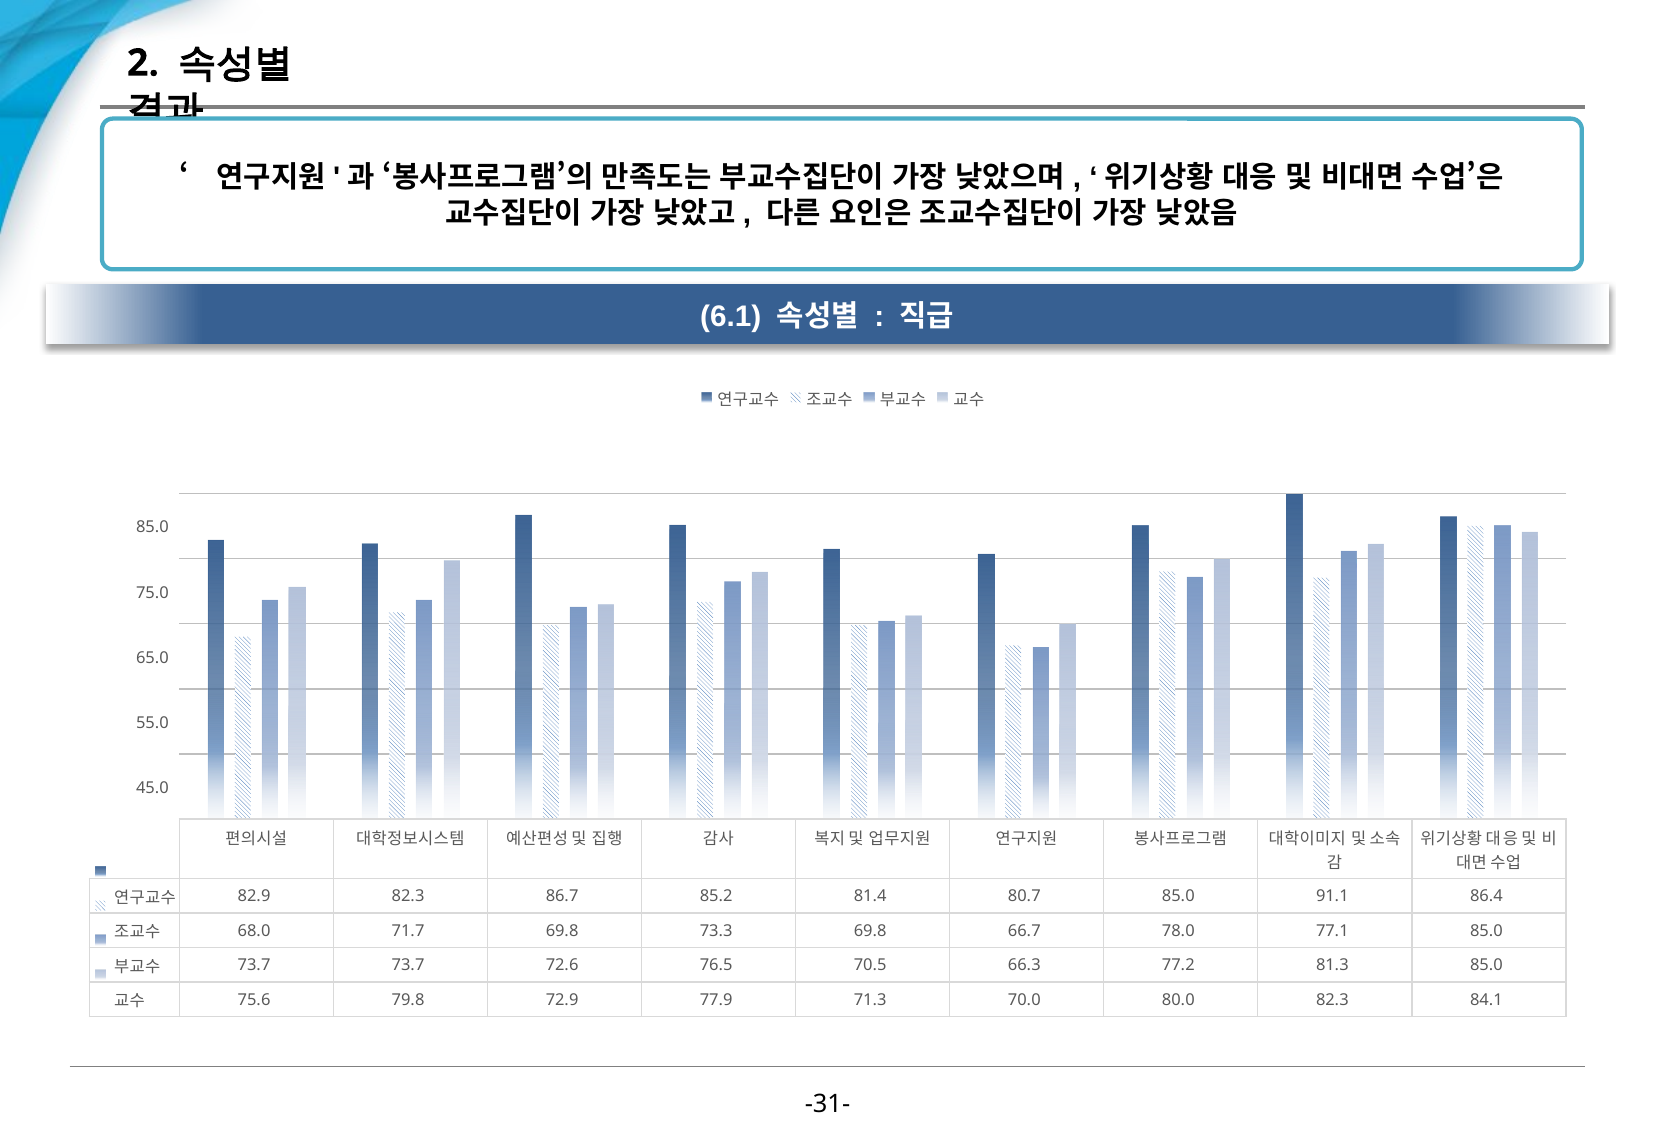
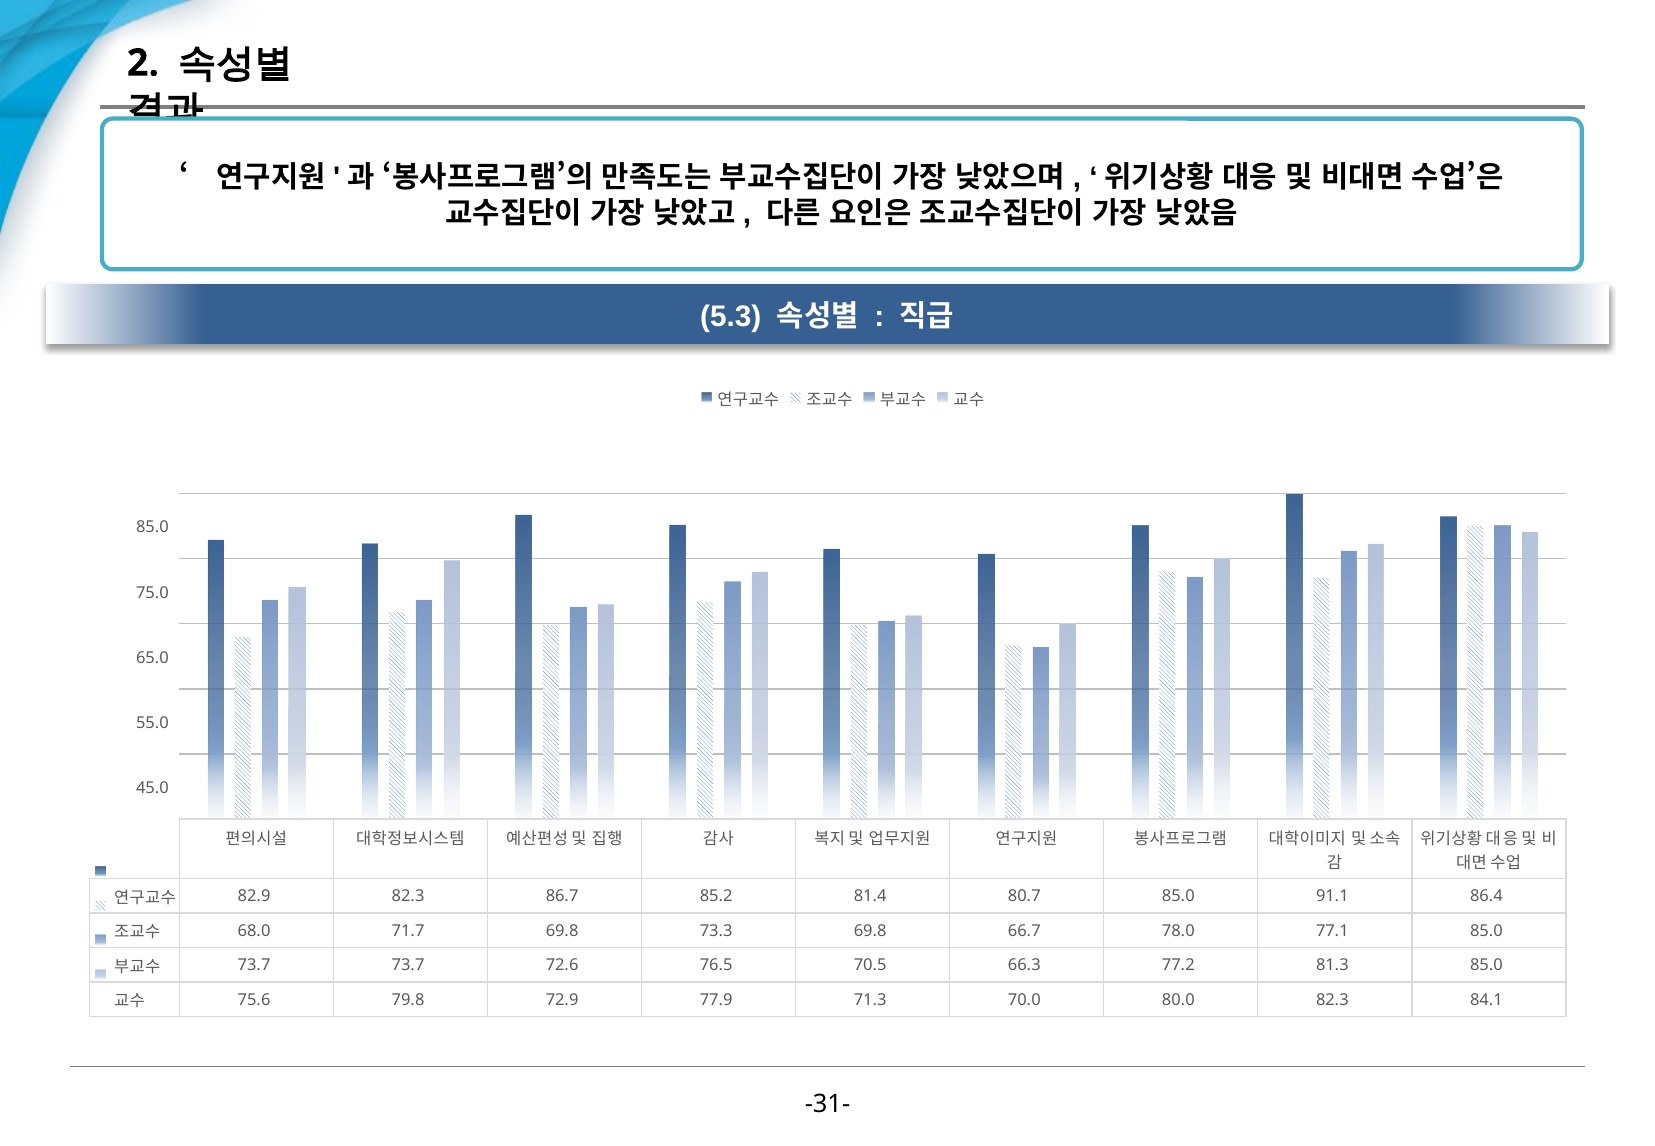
6.1: 6.1 -> 5.3
